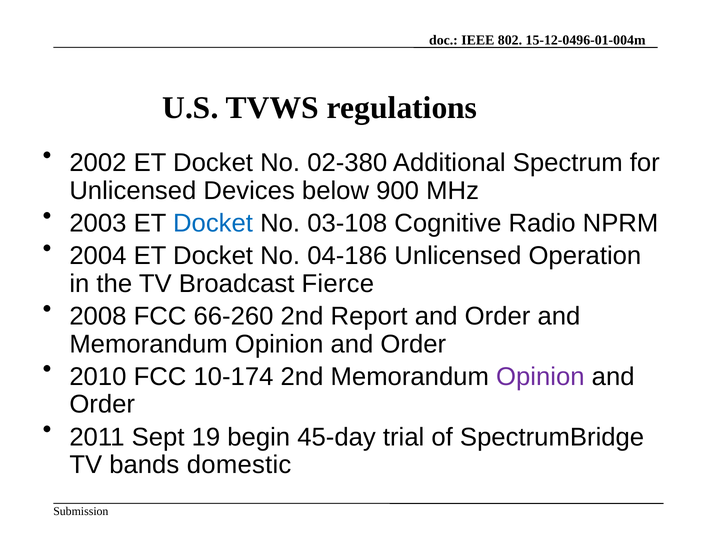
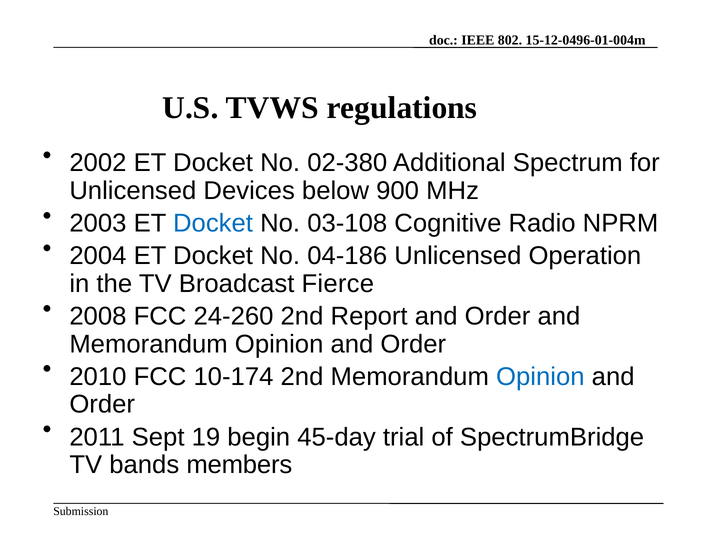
66-260: 66-260 -> 24-260
Opinion at (540, 377) colour: purple -> blue
domestic: domestic -> members
